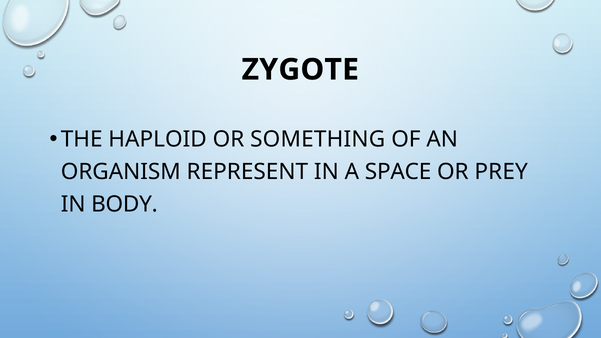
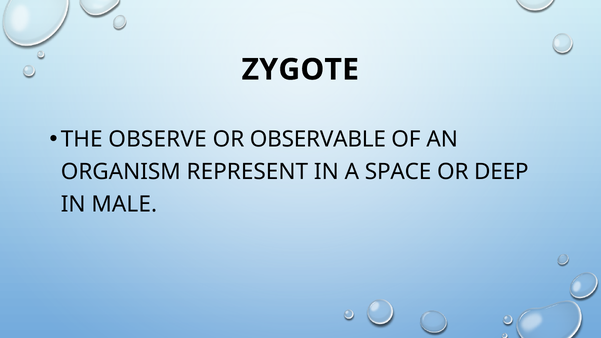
HAPLOID: HAPLOID -> OBSERVE
SOMETHING: SOMETHING -> OBSERVABLE
PREY: PREY -> DEEP
BODY: BODY -> MALE
